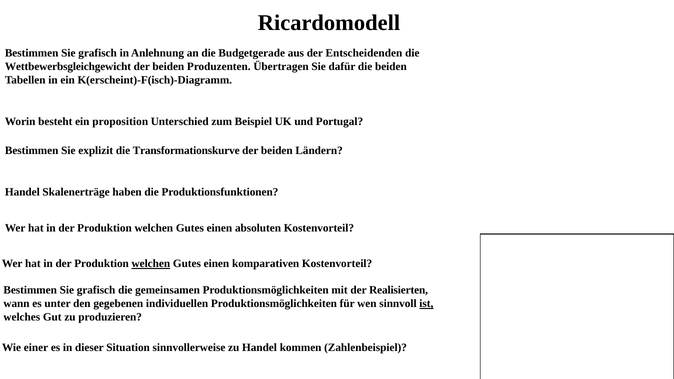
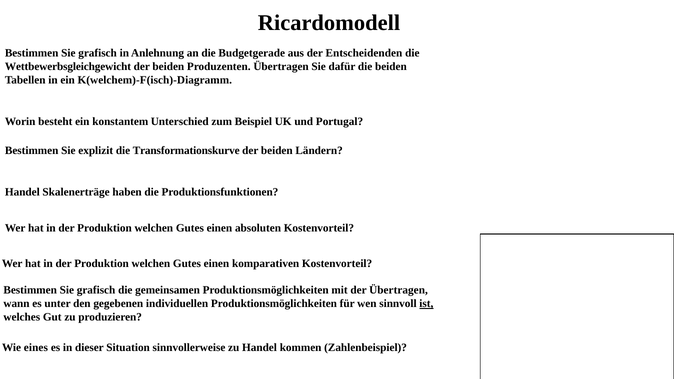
K(erscheint)-F(isch)-Diagramm: K(erscheint)-F(isch)-Diagramm -> K(welchem)-F(isch)-Diagramm
proposition: proposition -> konstantem
welchen at (151, 264) underline: present -> none
der Realisierten: Realisierten -> Übertragen
einer: einer -> eines
